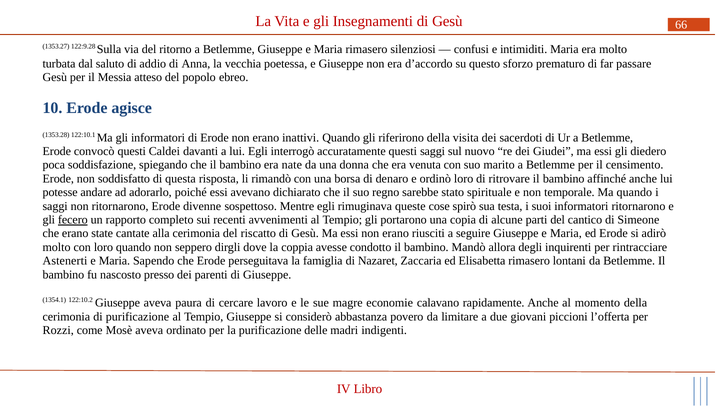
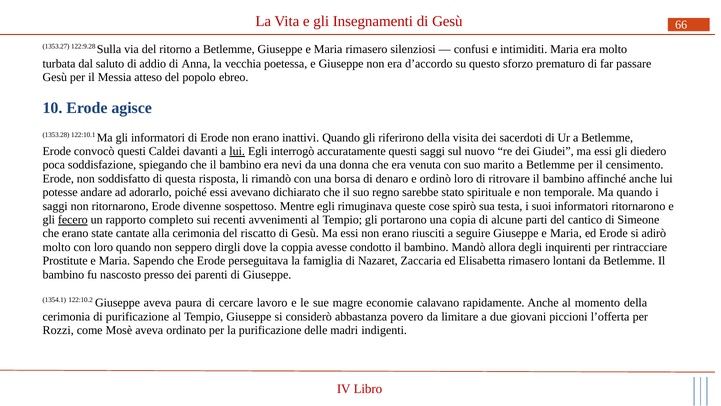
lui at (237, 151) underline: none -> present
nate: nate -> nevi
Astenerti: Astenerti -> Prostitute
